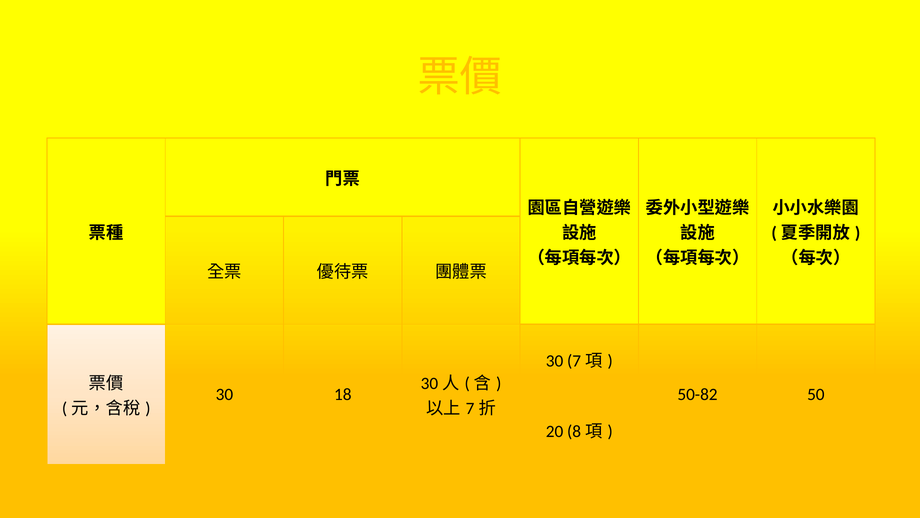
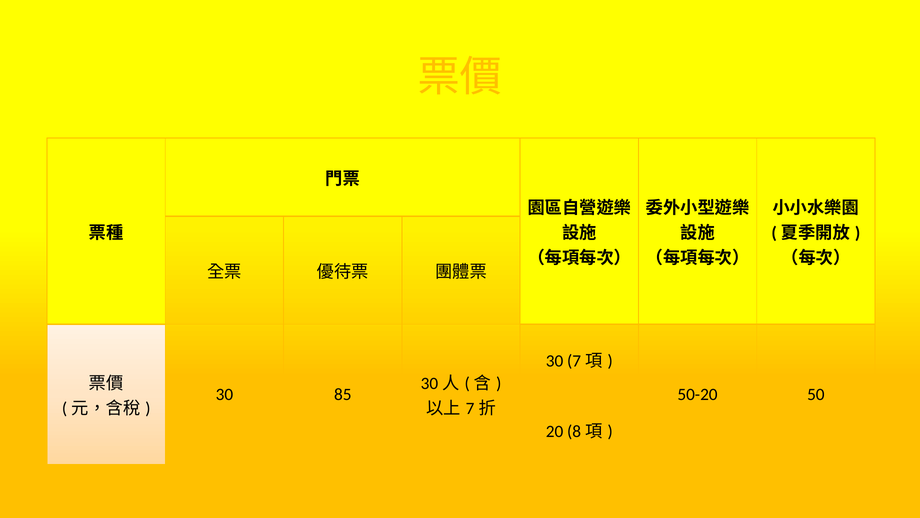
18: 18 -> 85
50-82: 50-82 -> 50-20
